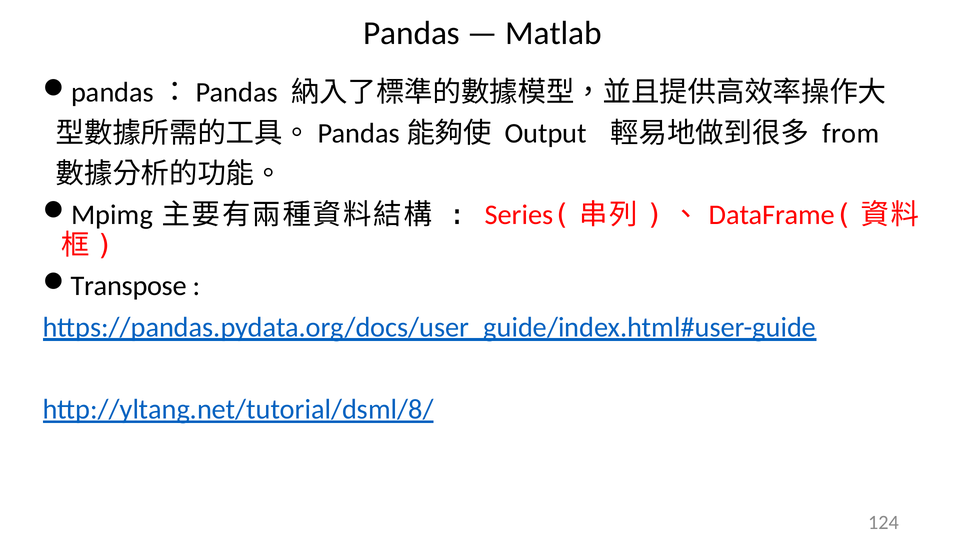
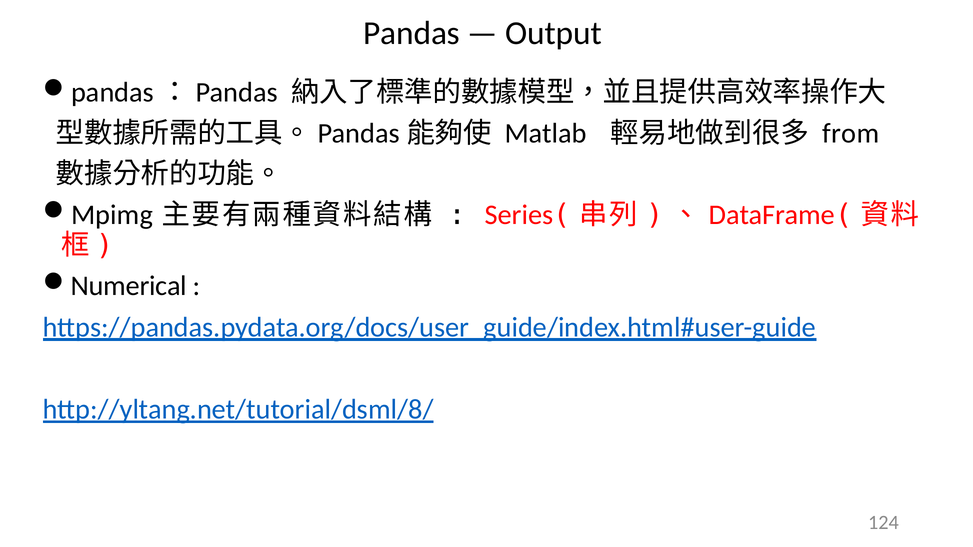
Matlab: Matlab -> Output
Output: Output -> Matlab
Transpose: Transpose -> Numerical
